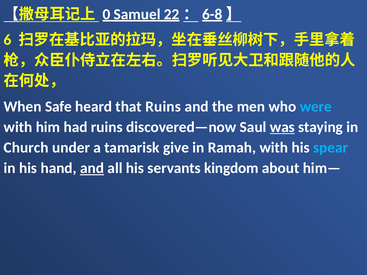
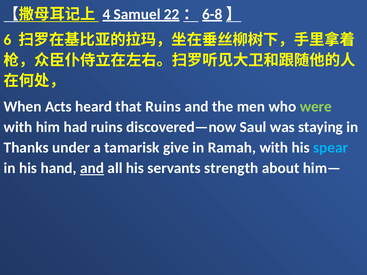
0: 0 -> 4
Safe: Safe -> Acts
were colour: light blue -> light green
was underline: present -> none
Church: Church -> Thanks
kingdom: kingdom -> strength
